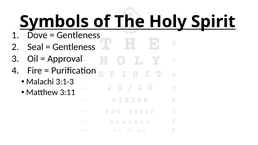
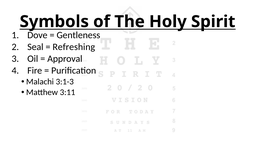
Gentleness at (74, 47): Gentleness -> Refreshing
